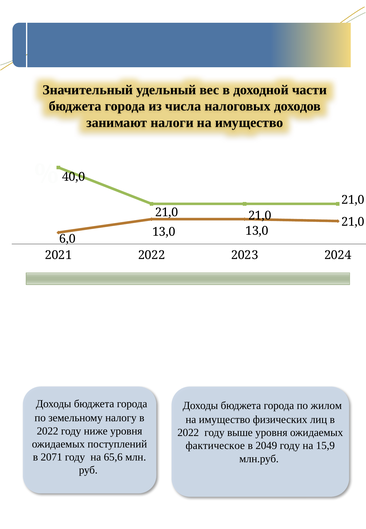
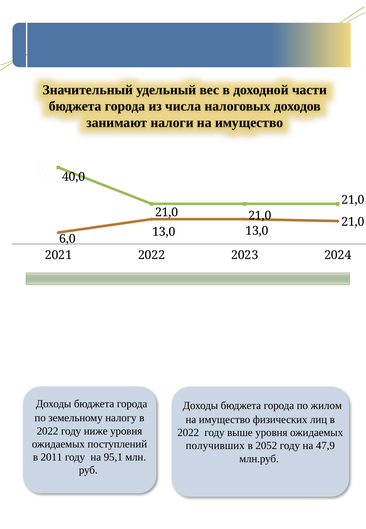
фактическое: фактическое -> получивших
2049: 2049 -> 2052
15,9: 15,9 -> 47,9
2071: 2071 -> 2011
65,6: 65,6 -> 95,1
